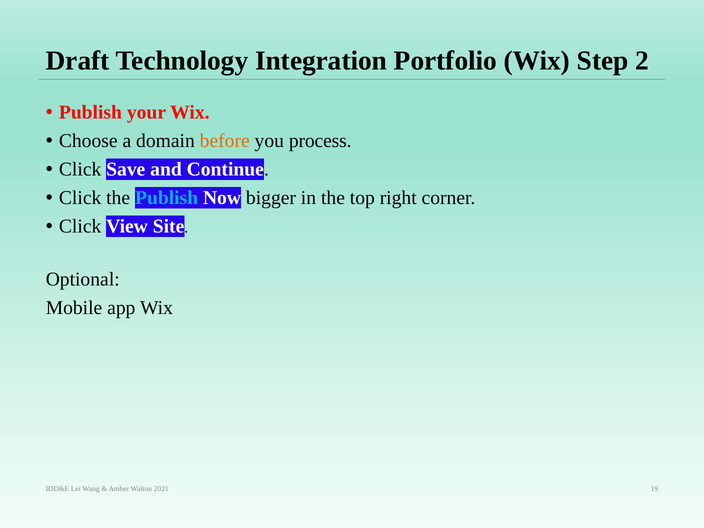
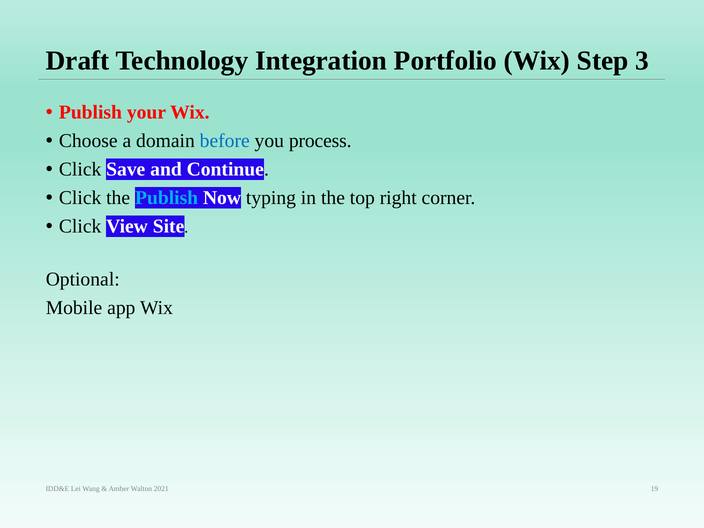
2: 2 -> 3
before colour: orange -> blue
bigger: bigger -> typing
